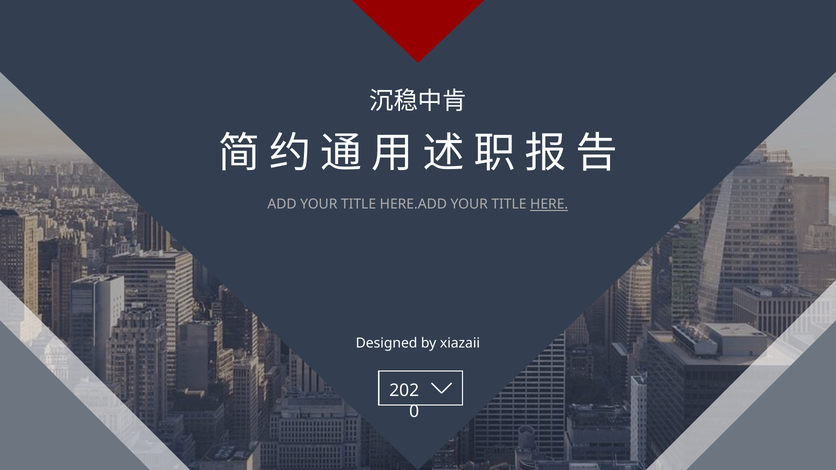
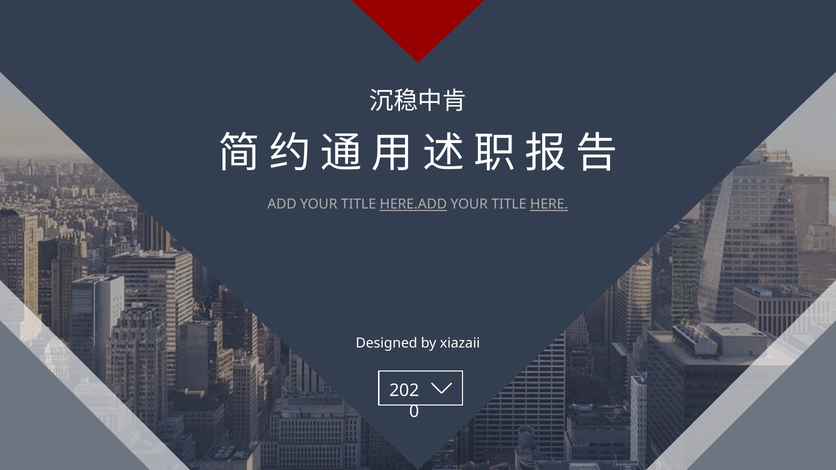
HERE.ADD underline: none -> present
